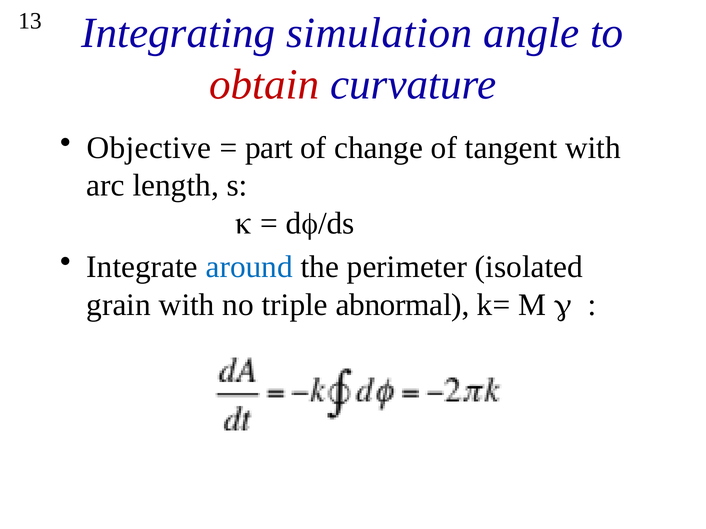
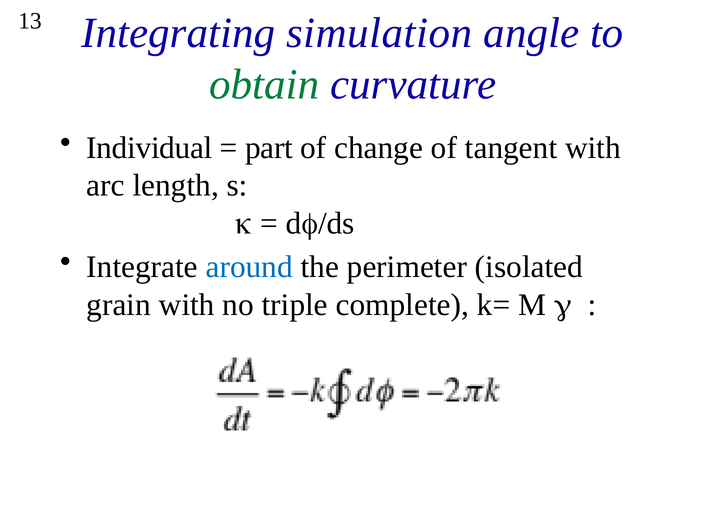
obtain colour: red -> green
Objective: Objective -> Individual
abnormal: abnormal -> complete
